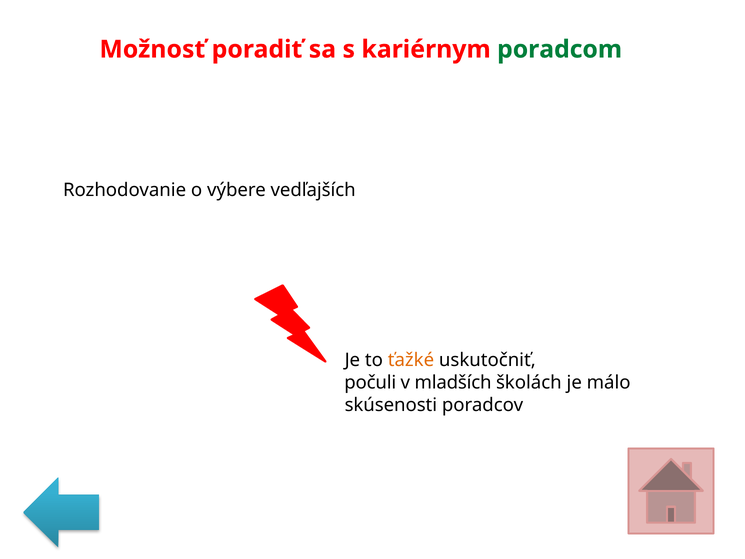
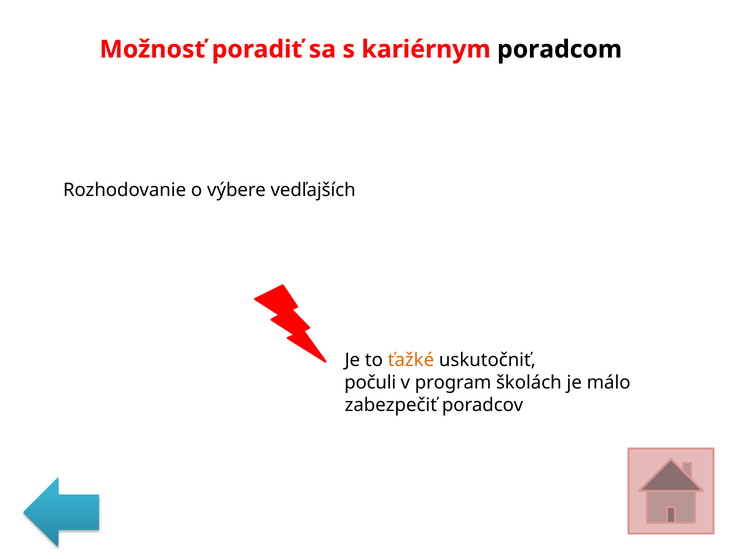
poradcom colour: green -> black
mladších: mladších -> program
skúsenosti: skúsenosti -> zabezpečiť
